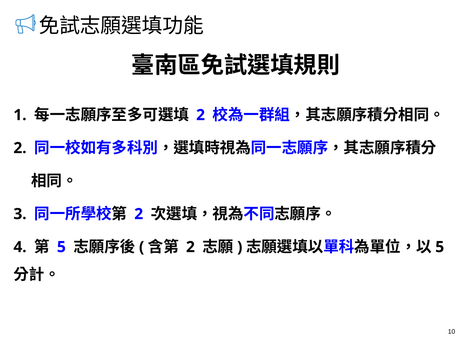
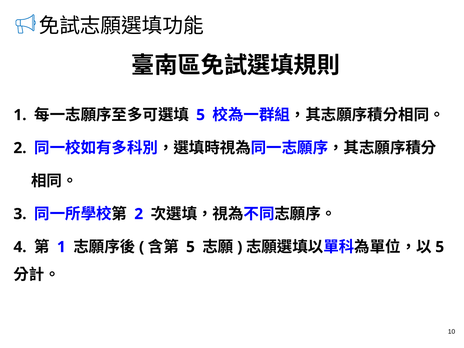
2 at (201, 115): 2 -> 5
5 at (61, 247): 5 -> 1
2 at (190, 247): 2 -> 5
